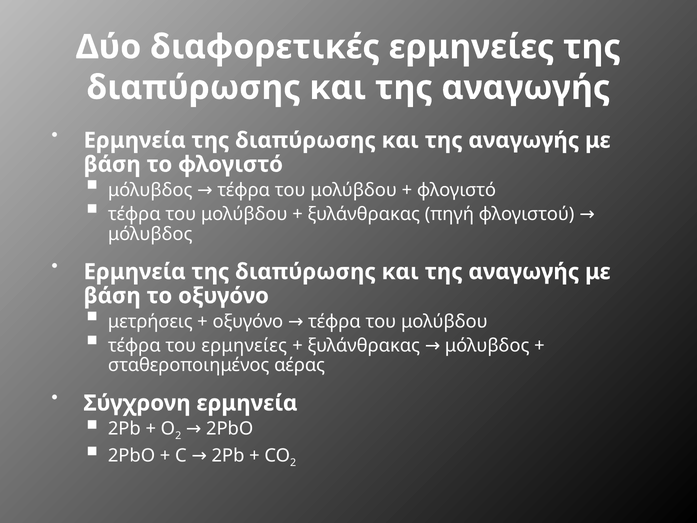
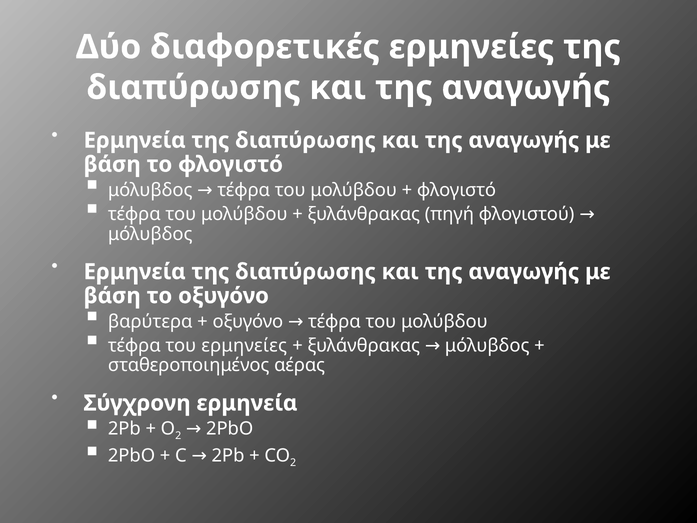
μετρήσεις: μετρήσεις -> βαρύτερα
